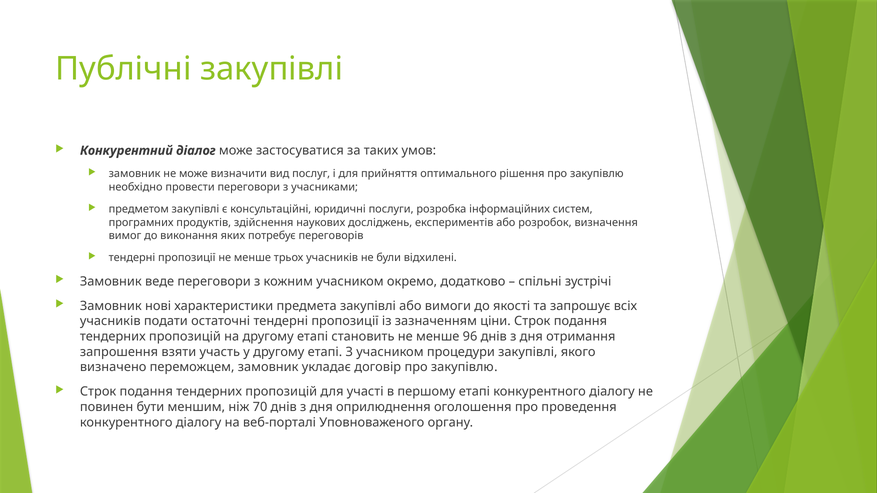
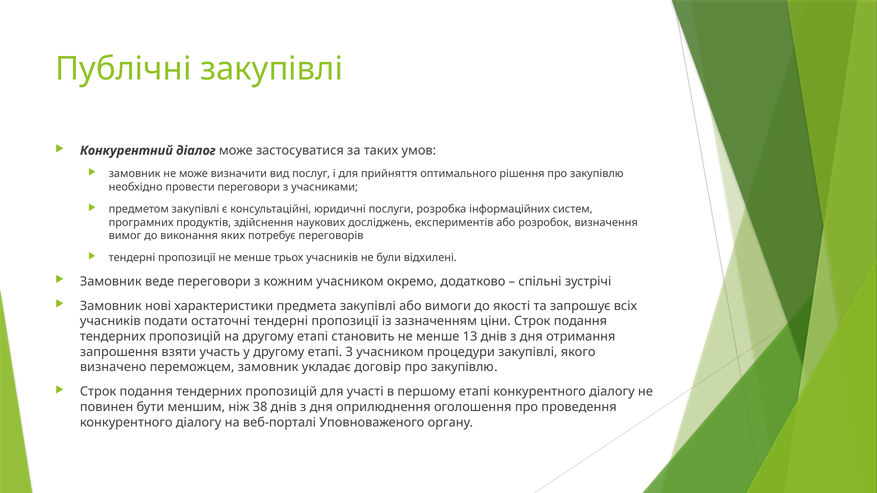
96: 96 -> 13
70: 70 -> 38
